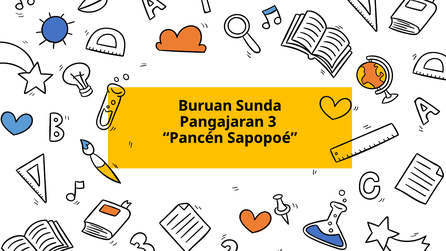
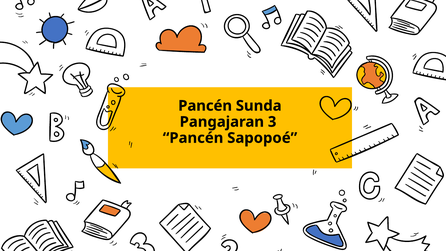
Buruan at (205, 106): Buruan -> Pancén
